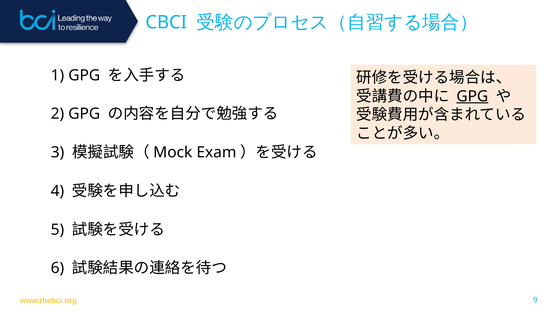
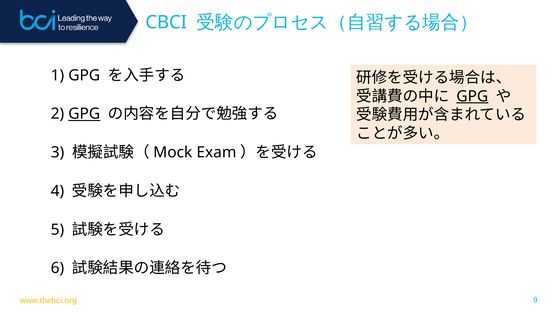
GPG at (84, 114) underline: none -> present
